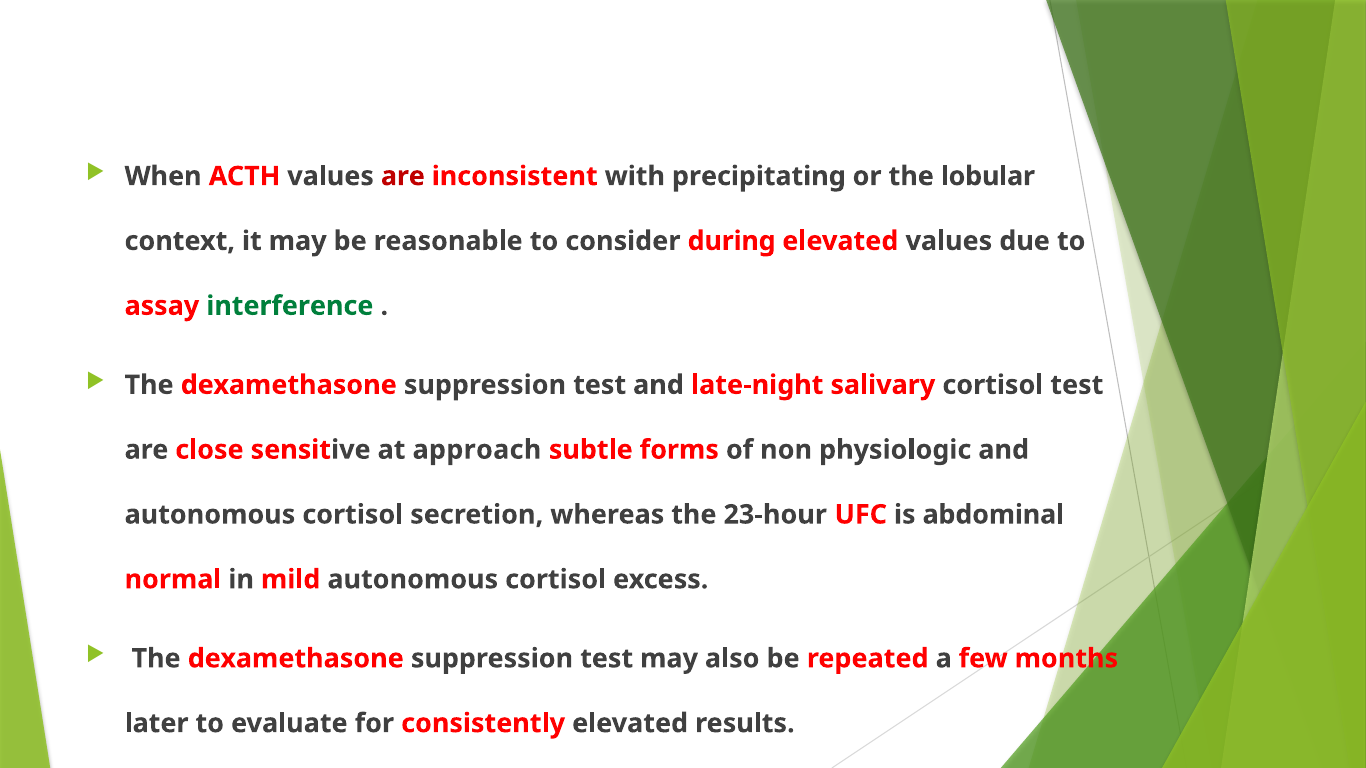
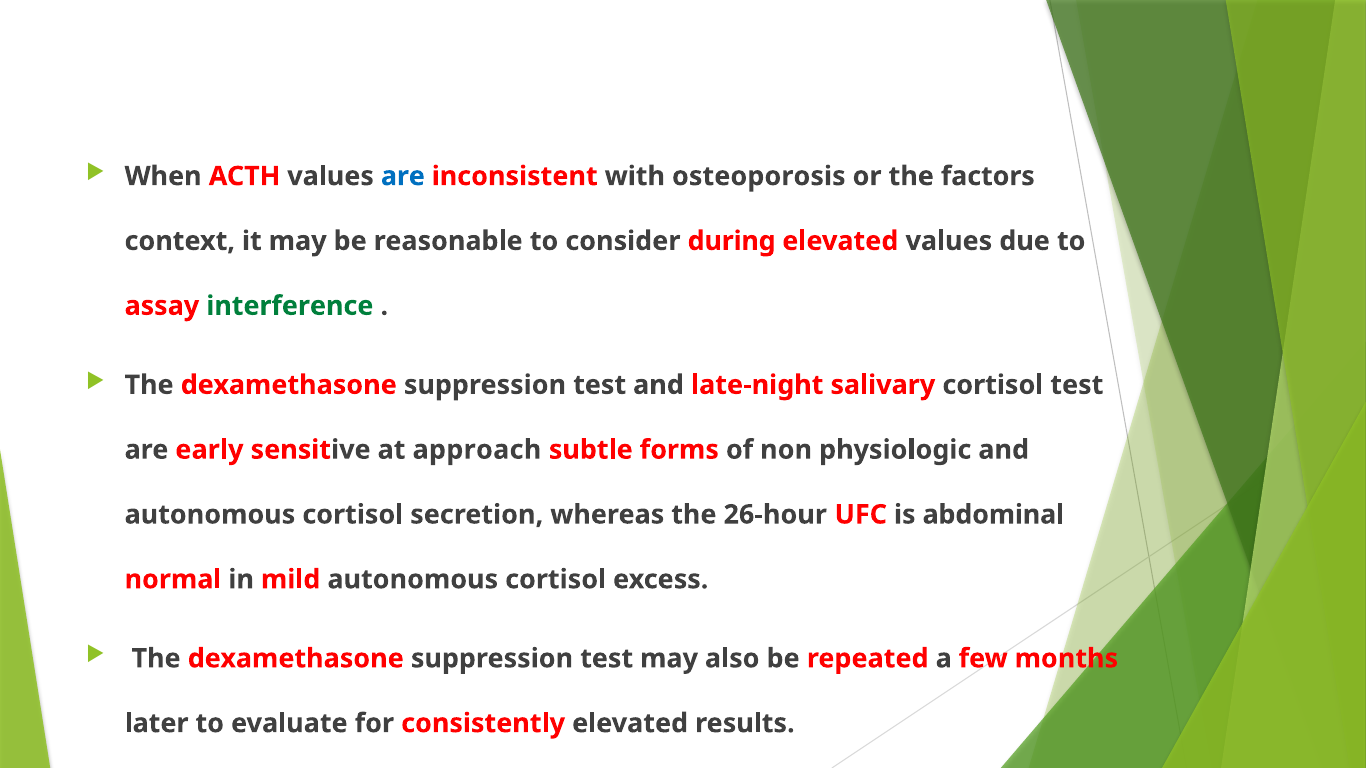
are at (403, 176) colour: red -> blue
precipitating: precipitating -> osteoporosis
lobular: lobular -> factors
close: close -> early
23-hour: 23-hour -> 26-hour
